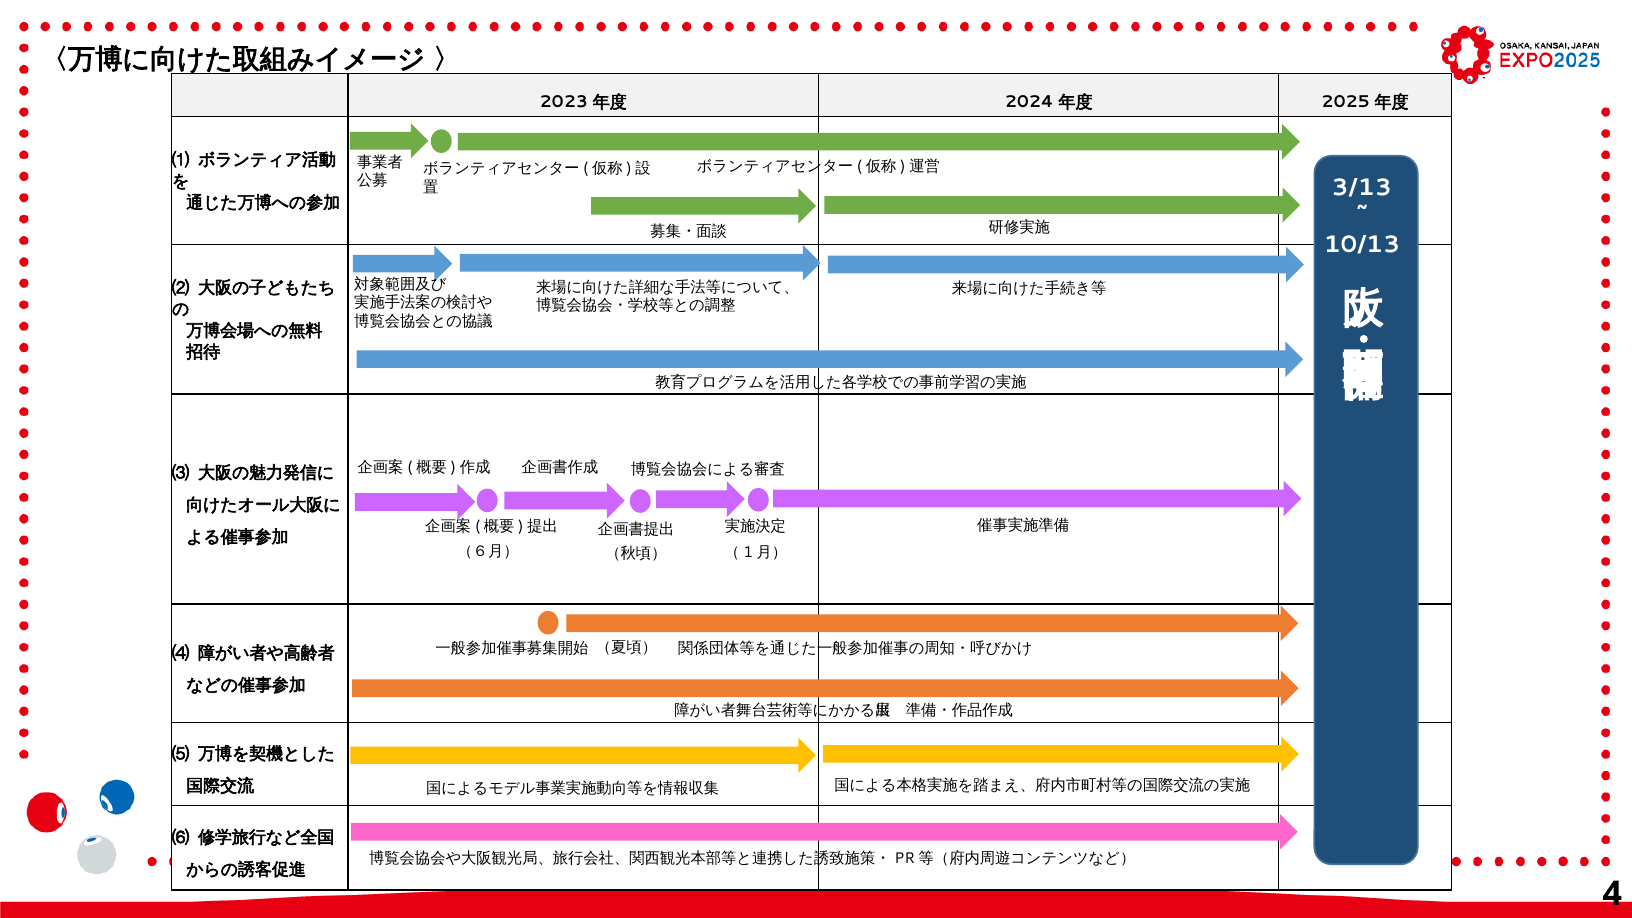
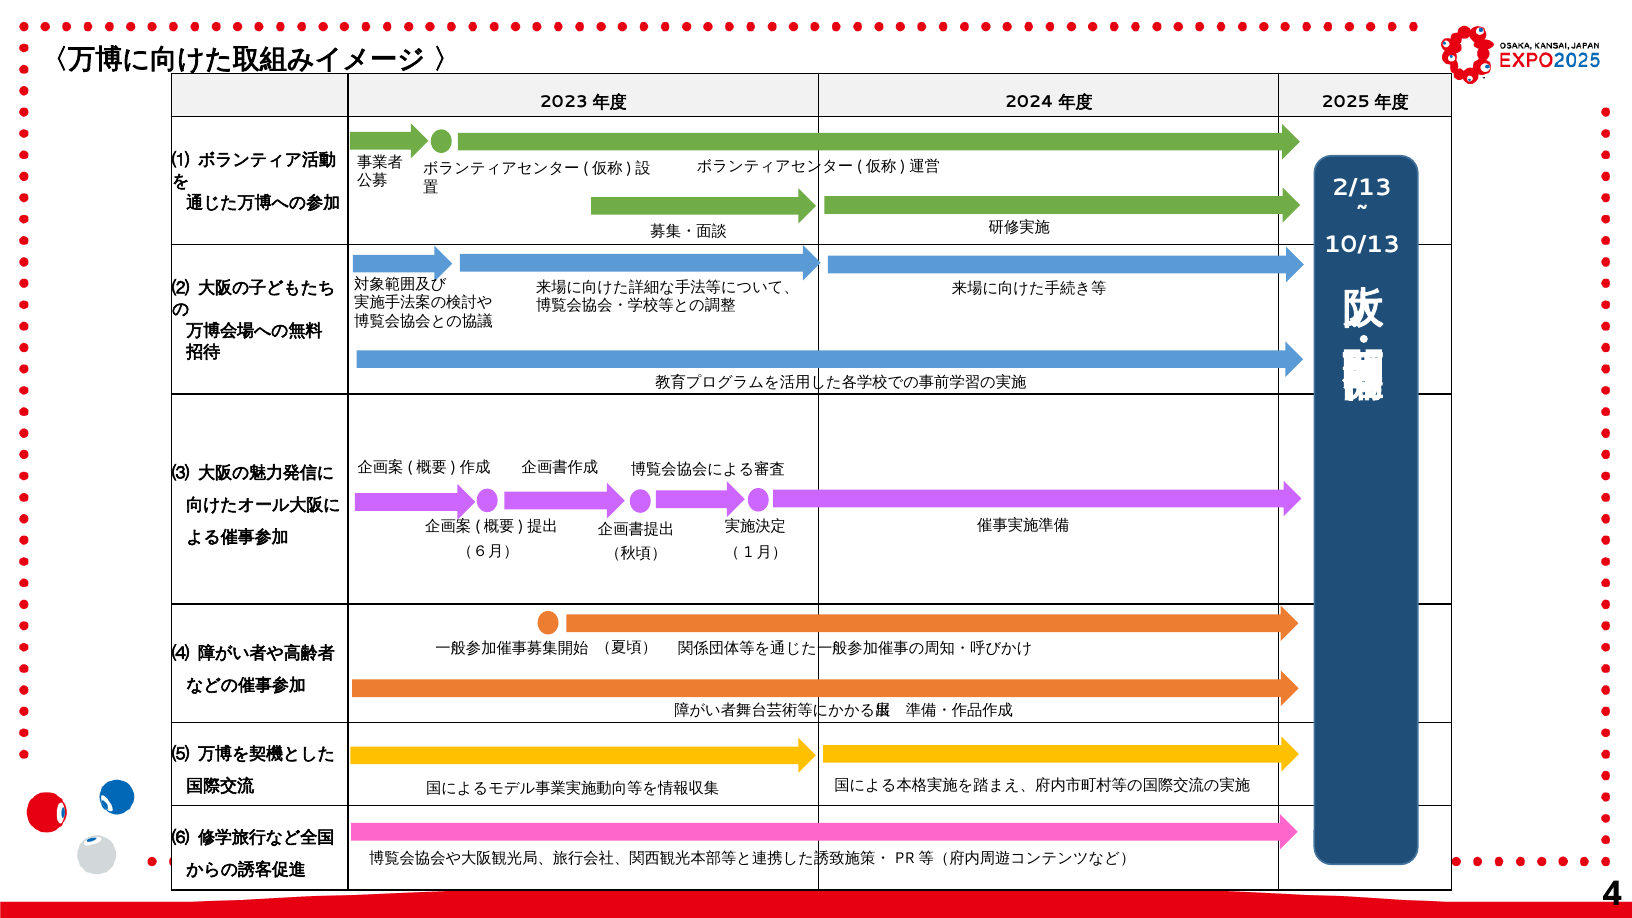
3/13: 3/13 -> 2/13
